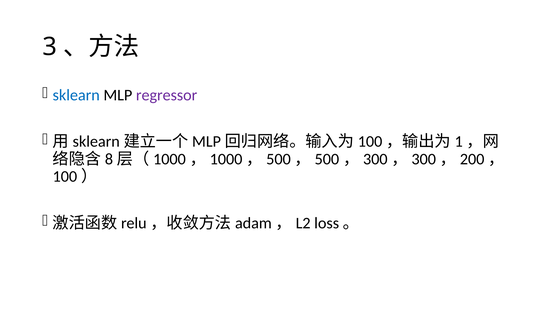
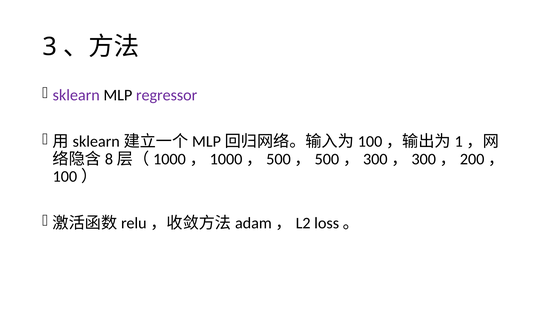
sklearn colour: blue -> purple
